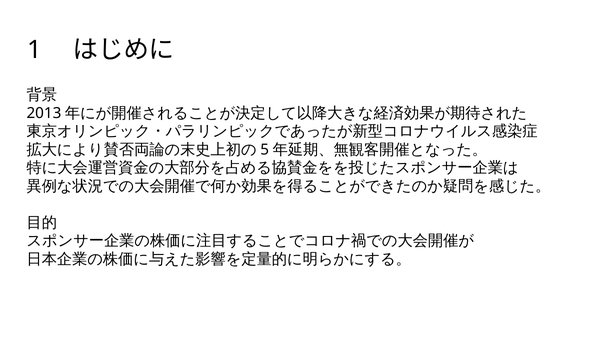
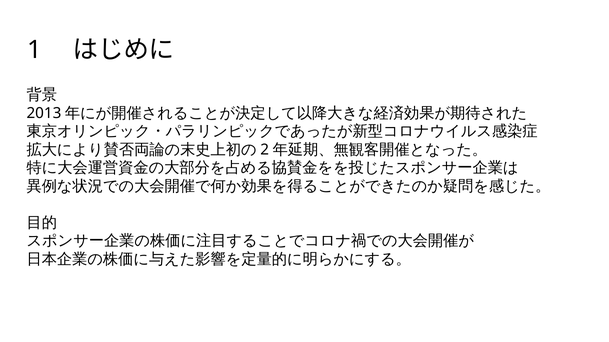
5: 5 -> 2
